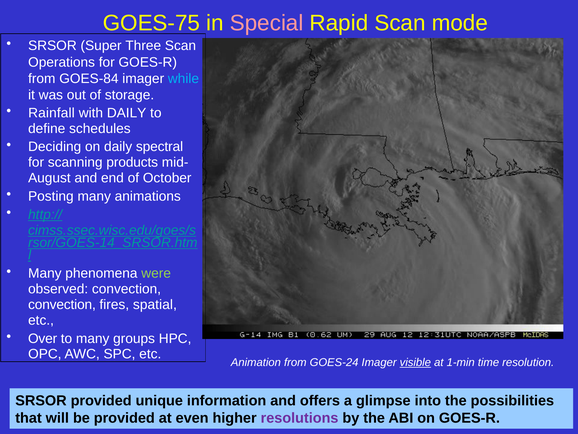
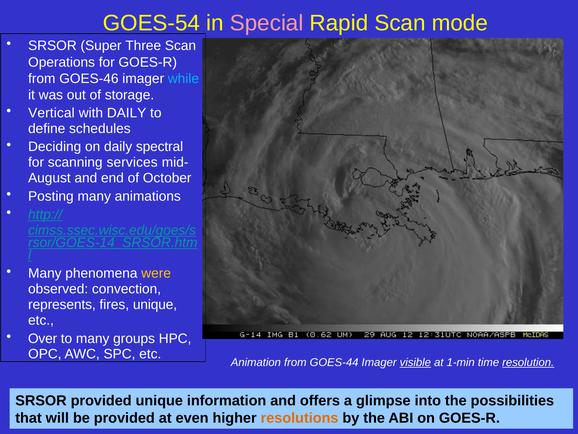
GOES-75: GOES-75 -> GOES-54
GOES-84: GOES-84 -> GOES-46
Rainfall: Rainfall -> Vertical
products: products -> services
were colour: light green -> yellow
convection at (62, 304): convection -> represents
fires spatial: spatial -> unique
GOES-24: GOES-24 -> GOES-44
resolution underline: none -> present
resolutions colour: purple -> orange
